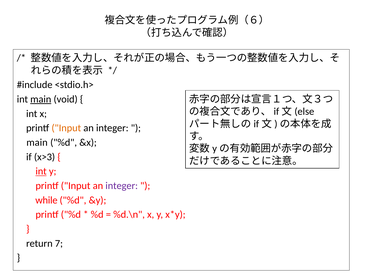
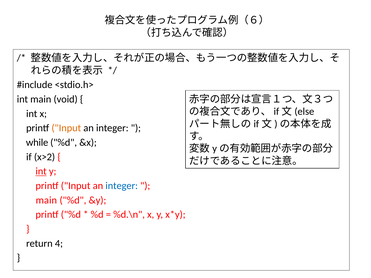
main at (41, 99) underline: present -> none
main at (37, 143): main -> while
x>3: x>3 -> x>2
integer at (122, 186) colour: purple -> blue
while at (46, 200): while -> main
7: 7 -> 4
